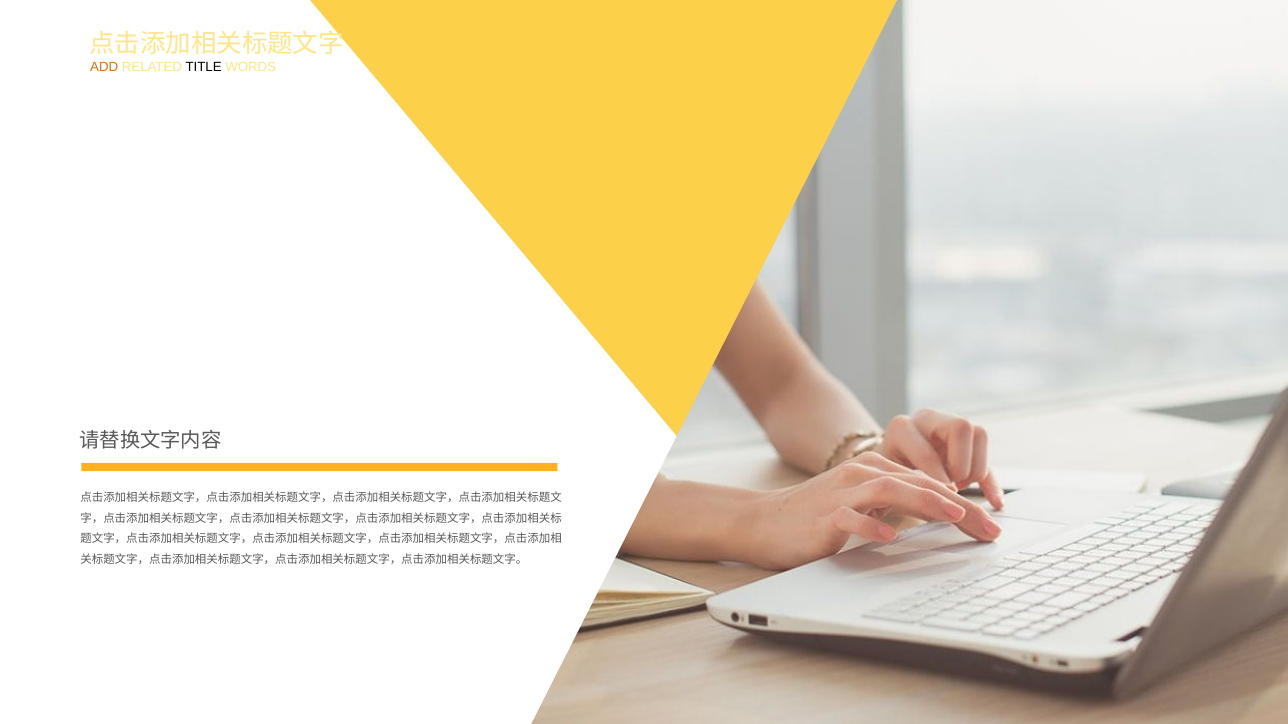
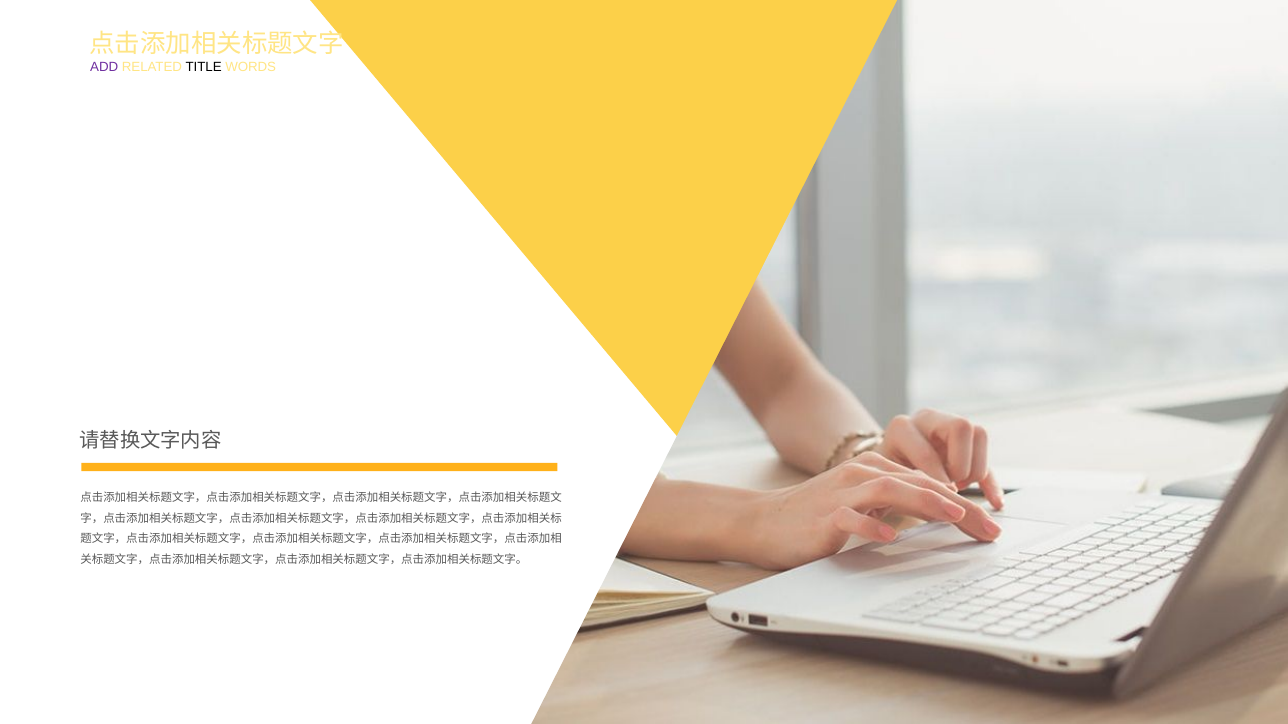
ADD colour: orange -> purple
